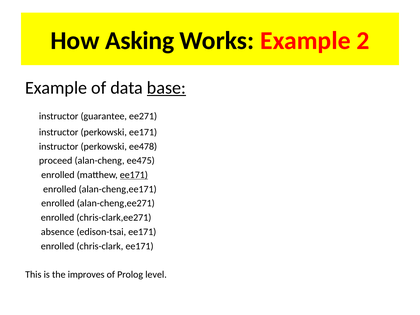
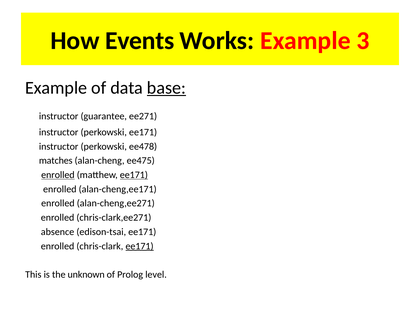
Asking: Asking -> Events
2: 2 -> 3
proceed: proceed -> matches
enrolled at (58, 175) underline: none -> present
ee171 at (140, 246) underline: none -> present
improves: improves -> unknown
